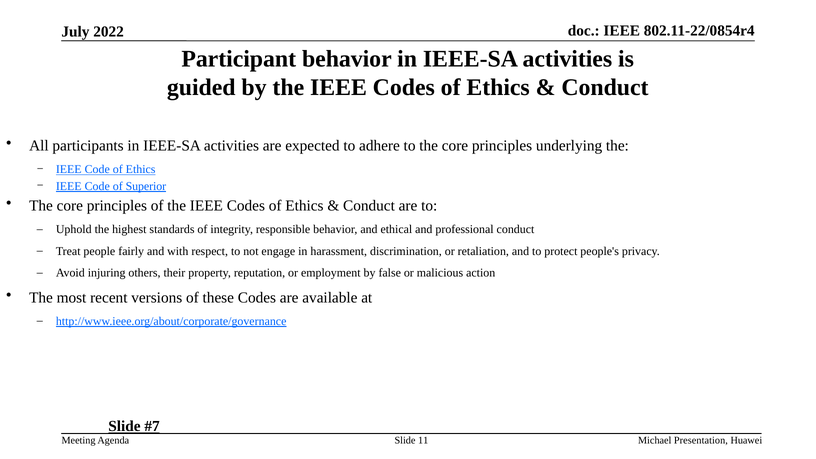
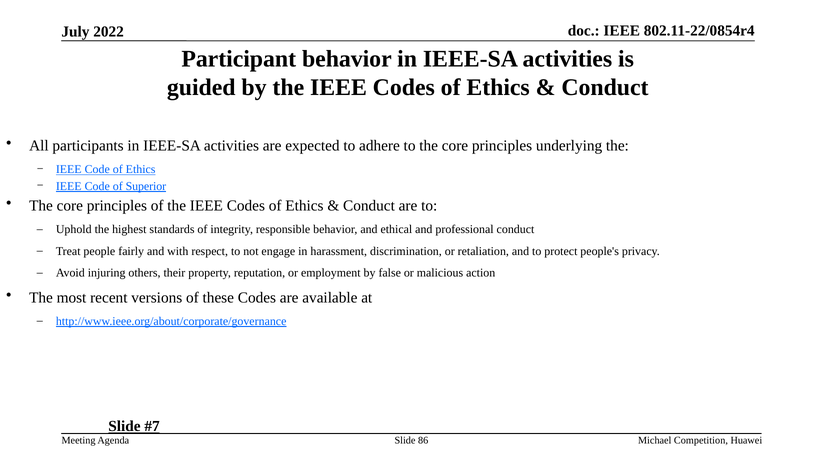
11: 11 -> 86
Presentation: Presentation -> Competition
